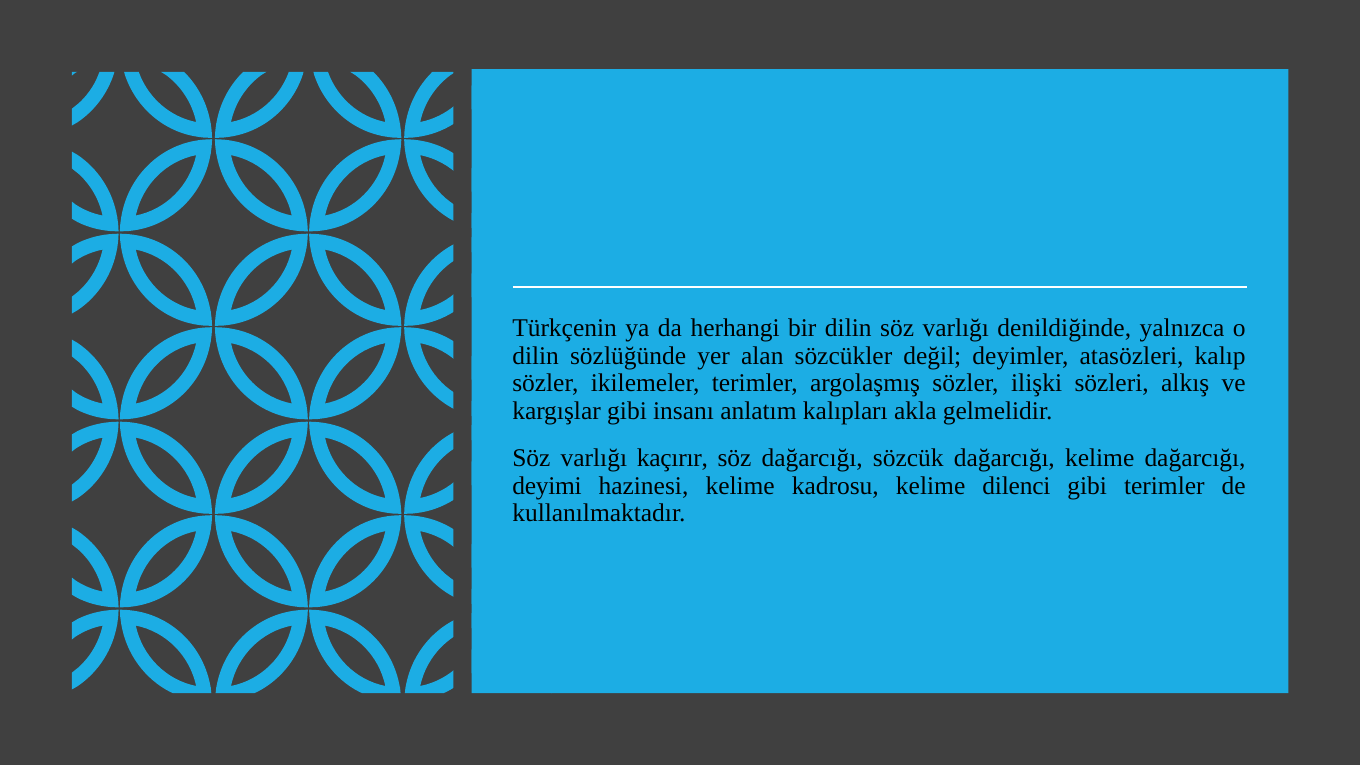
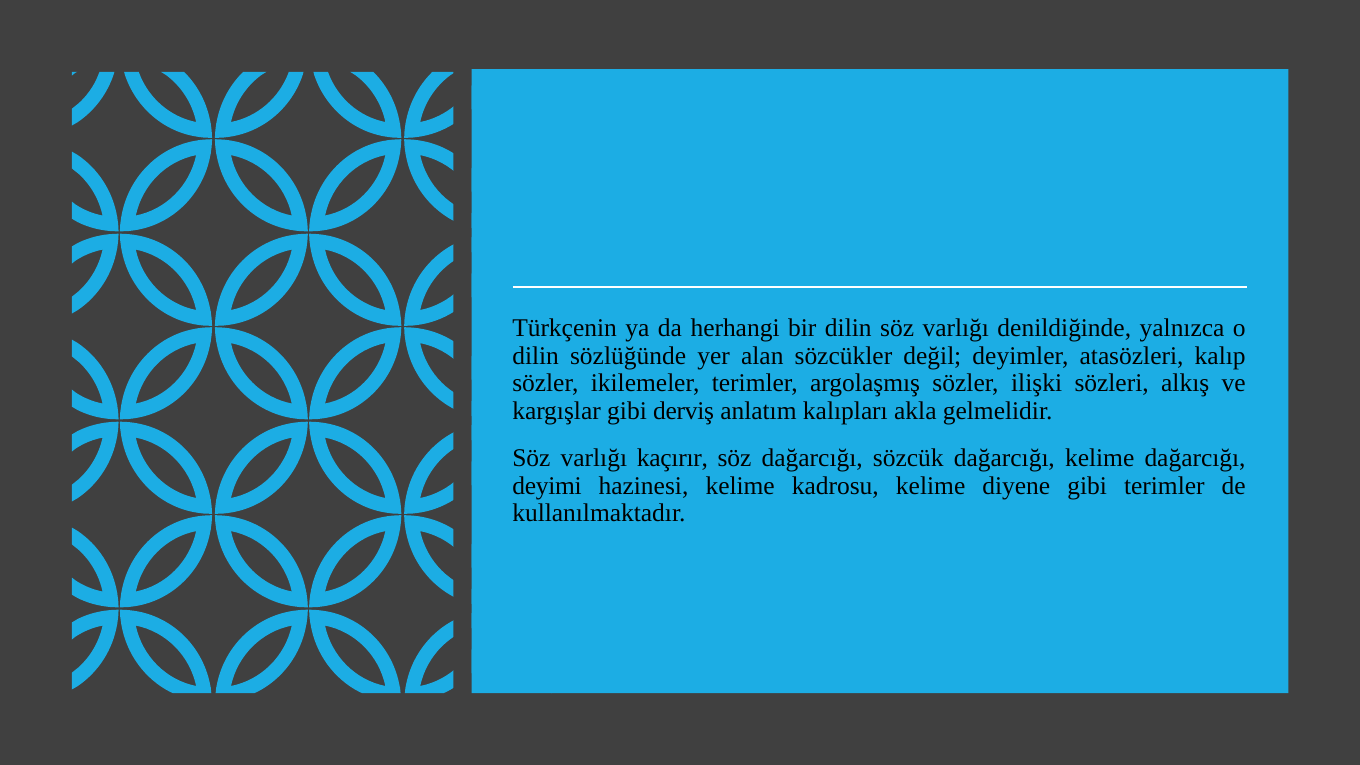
insanı: insanı -> derviş
dilenci: dilenci -> diyene
